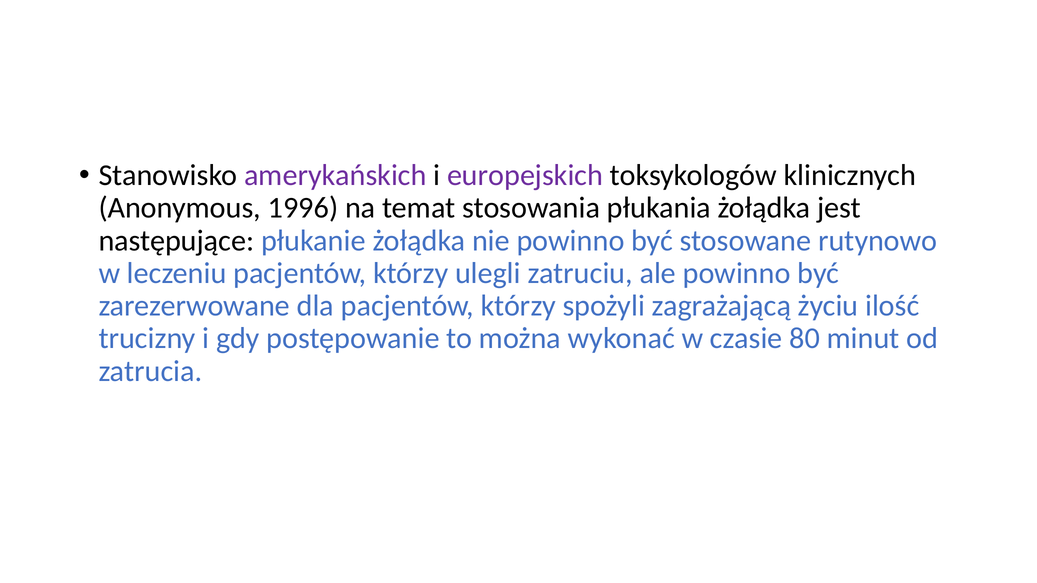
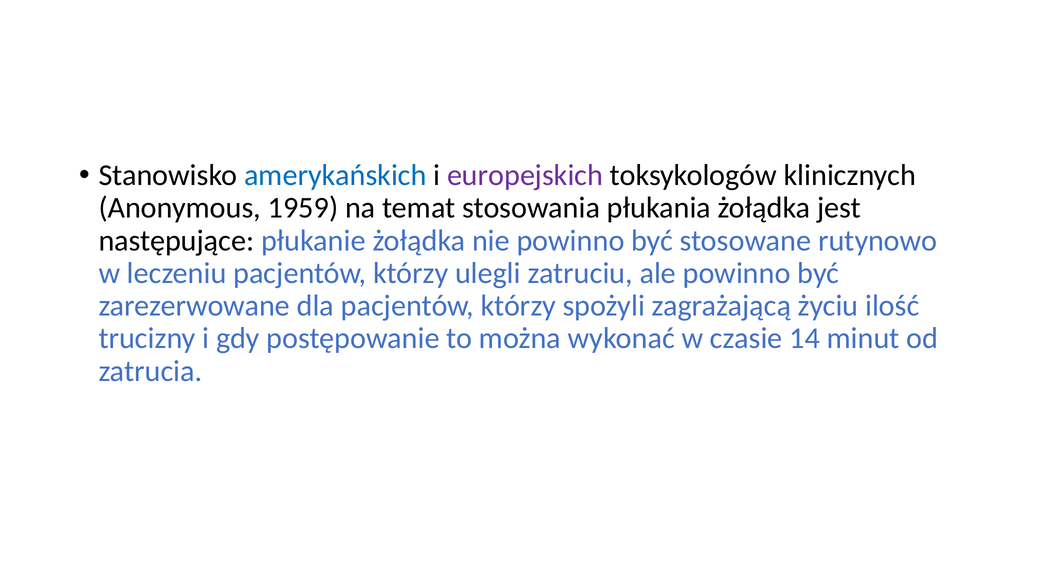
amerykańskich colour: purple -> blue
1996: 1996 -> 1959
80: 80 -> 14
